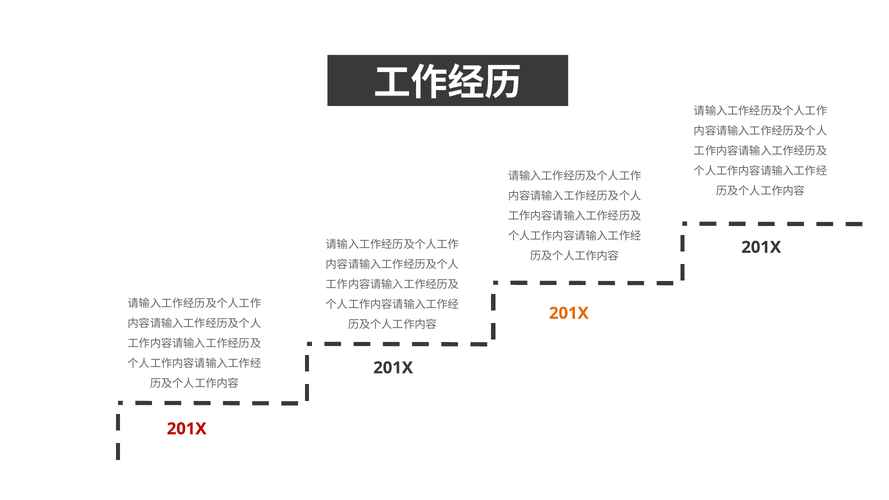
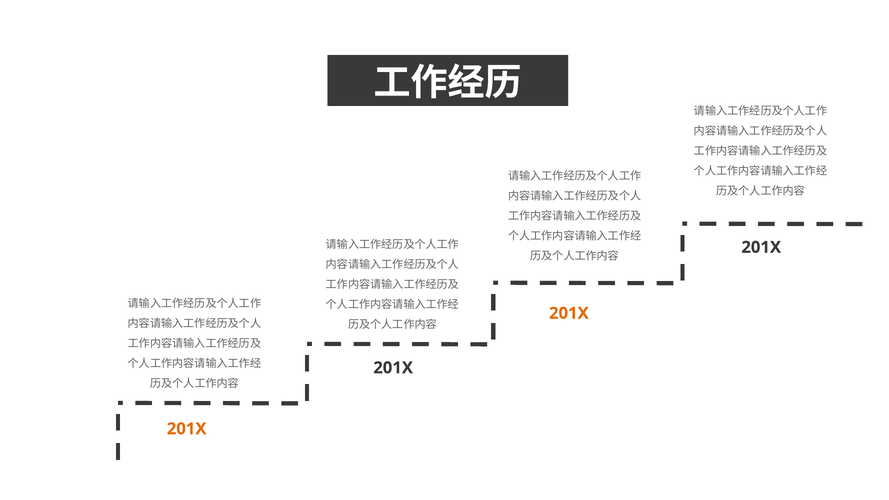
201X at (187, 429) colour: red -> orange
